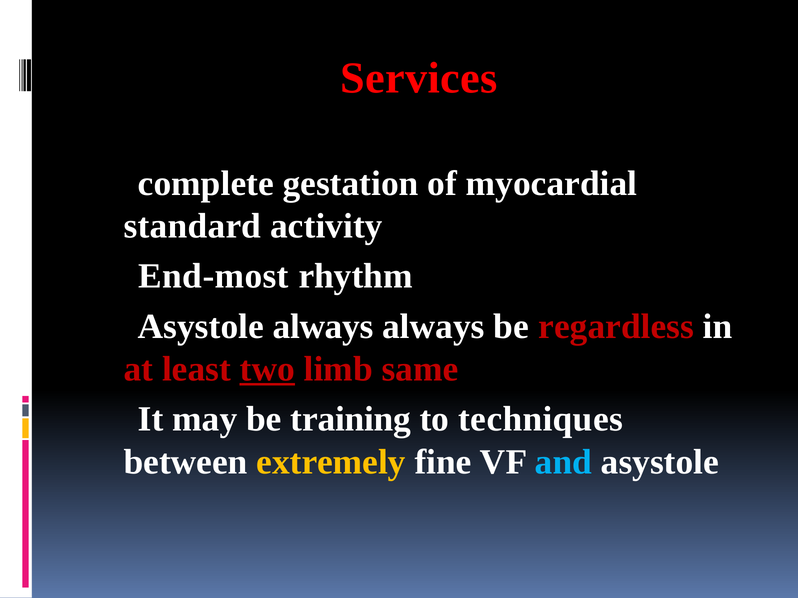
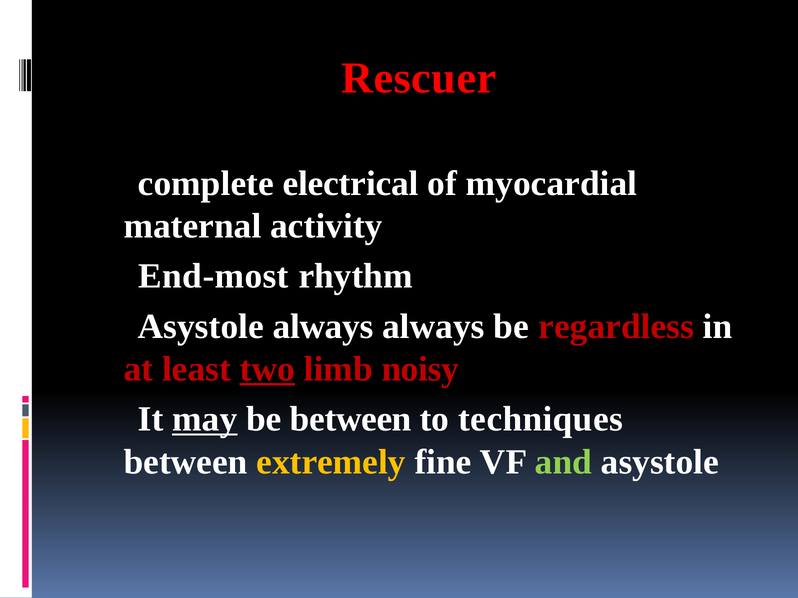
Services: Services -> Rescuer
gestation: gestation -> electrical
standard: standard -> maternal
same: same -> noisy
may underline: none -> present
be training: training -> between
and colour: light blue -> light green
